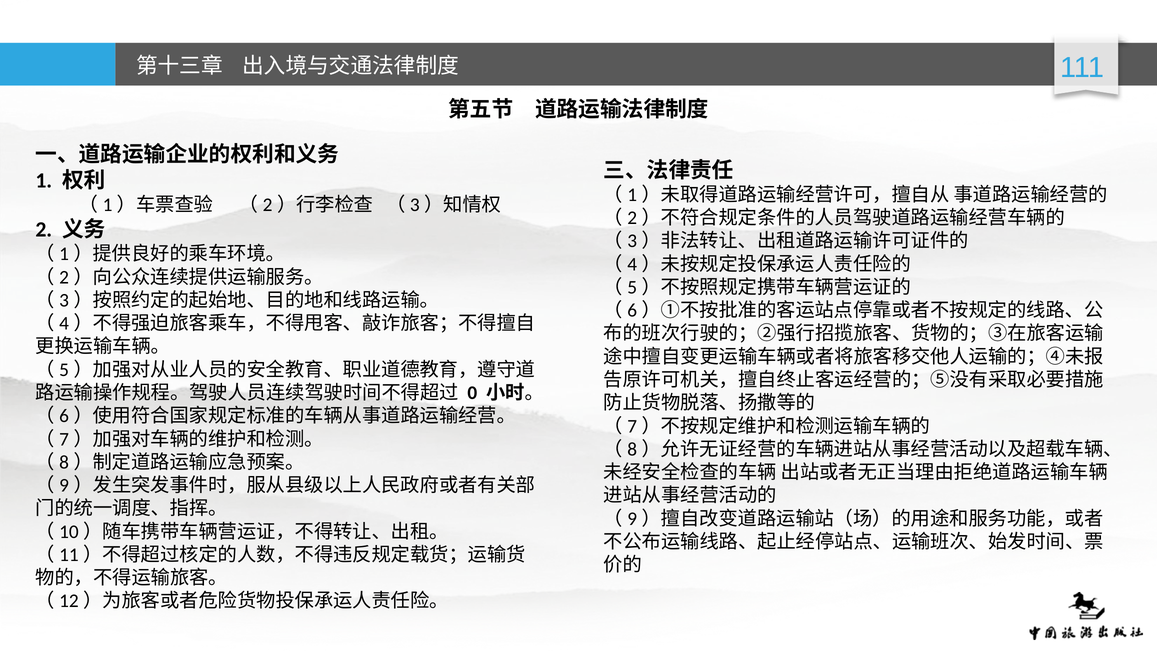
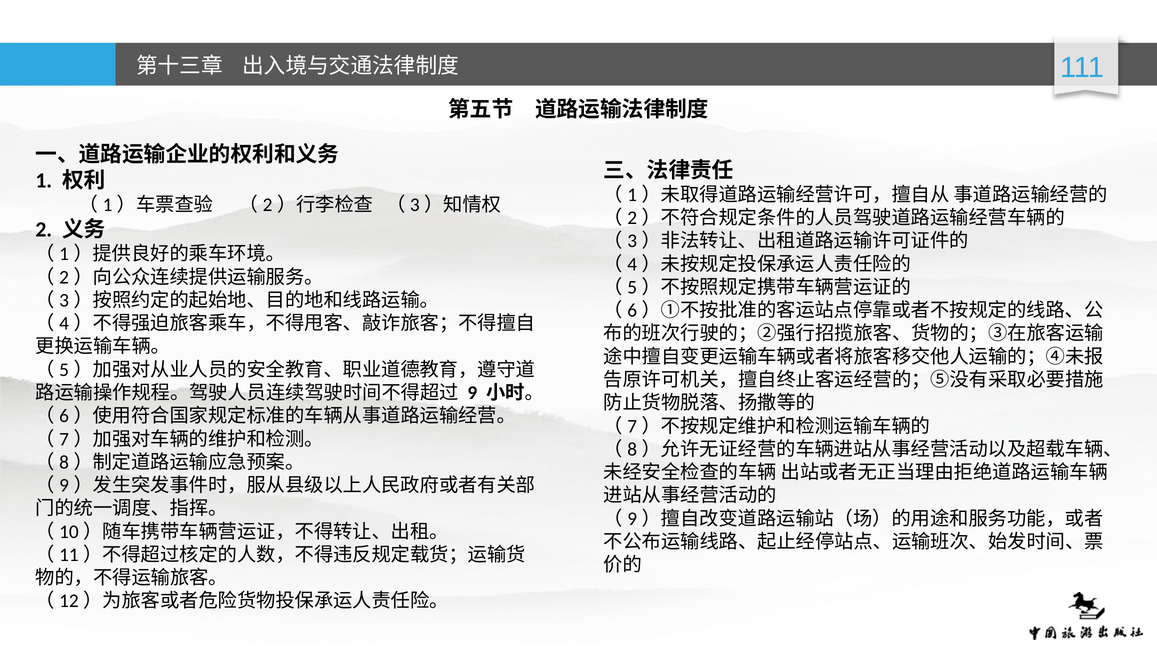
0: 0 -> 9
